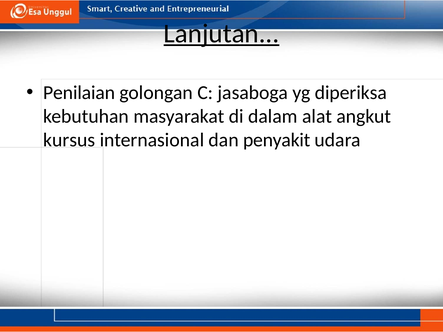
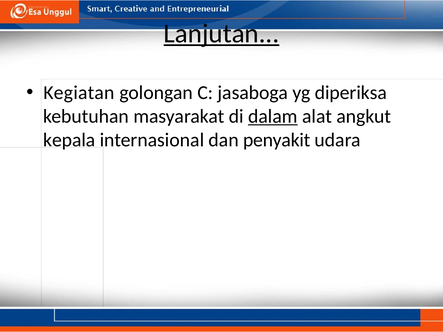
Penilaian: Penilaian -> Kegiatan
dalam underline: none -> present
kursus: kursus -> kepala
